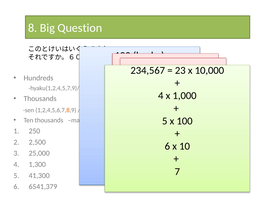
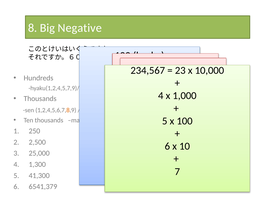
Question: Question -> Negative
